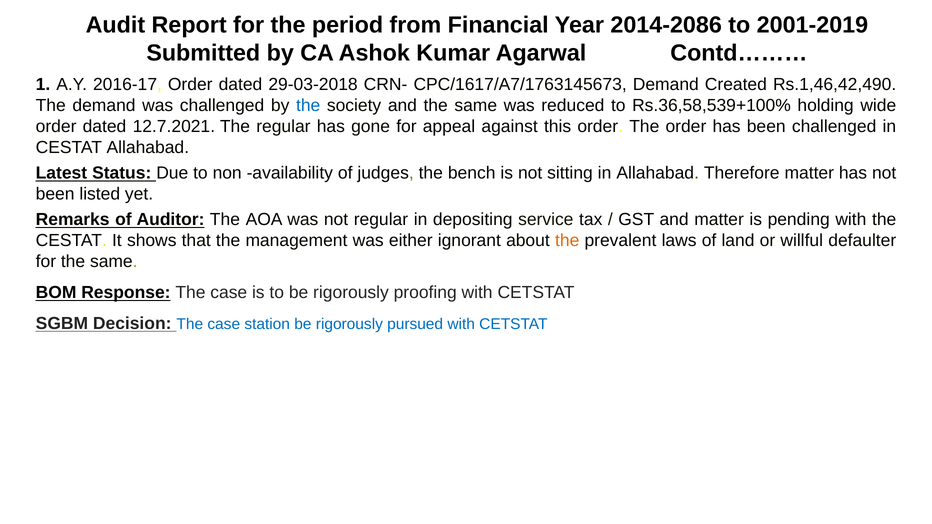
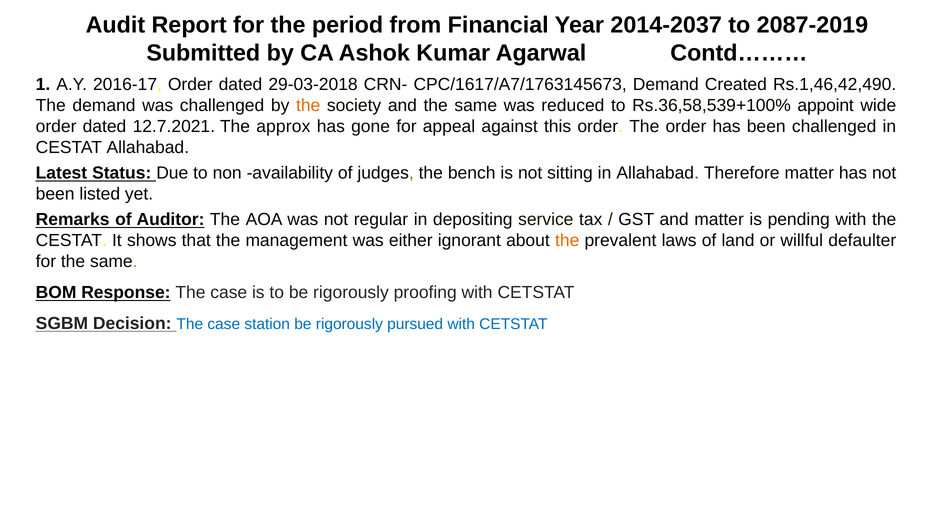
2014-2086: 2014-2086 -> 2014-2037
2001-2019: 2001-2019 -> 2087-2019
the at (308, 106) colour: blue -> orange
holding: holding -> appoint
The regular: regular -> approx
